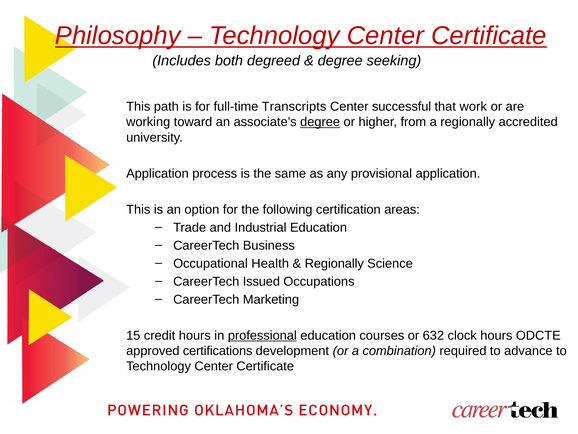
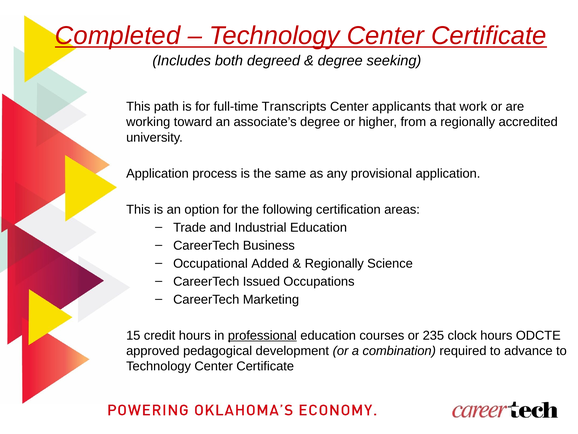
Philosophy: Philosophy -> Completed
successful: successful -> applicants
degree at (320, 122) underline: present -> none
Health: Health -> Added
632: 632 -> 235
certifications: certifications -> pedagogical
